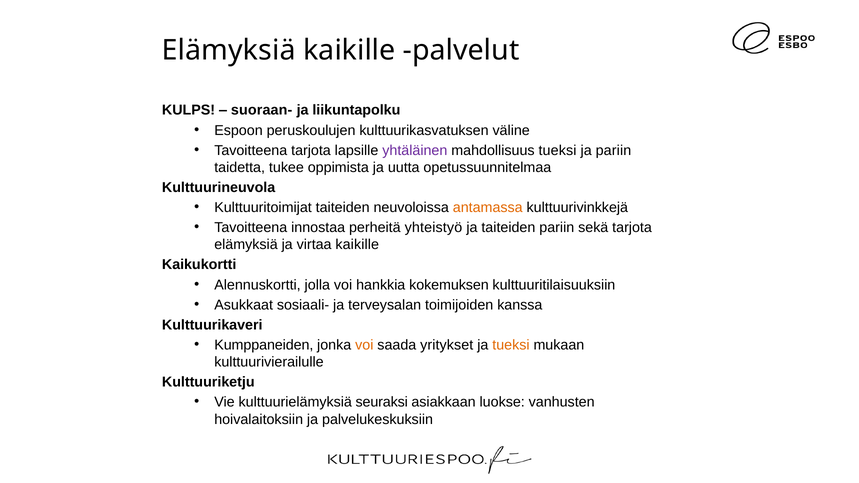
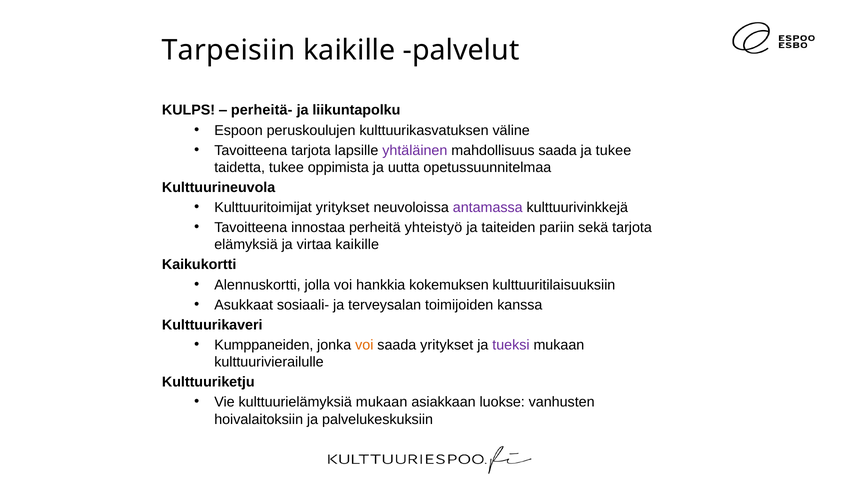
Elämyksiä at (229, 50): Elämyksiä -> Tarpeisiin
suoraan-: suoraan- -> perheitä-
mahdollisuus tueksi: tueksi -> saada
ja pariin: pariin -> tukee
Kulttuuritoimijat taiteiden: taiteiden -> yritykset
antamassa colour: orange -> purple
tueksi at (511, 345) colour: orange -> purple
kulttuurielämyksiä seuraksi: seuraksi -> mukaan
